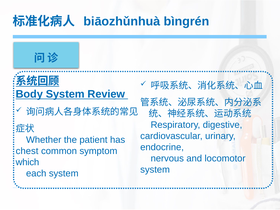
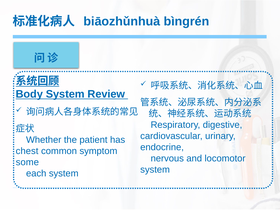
which: which -> some
